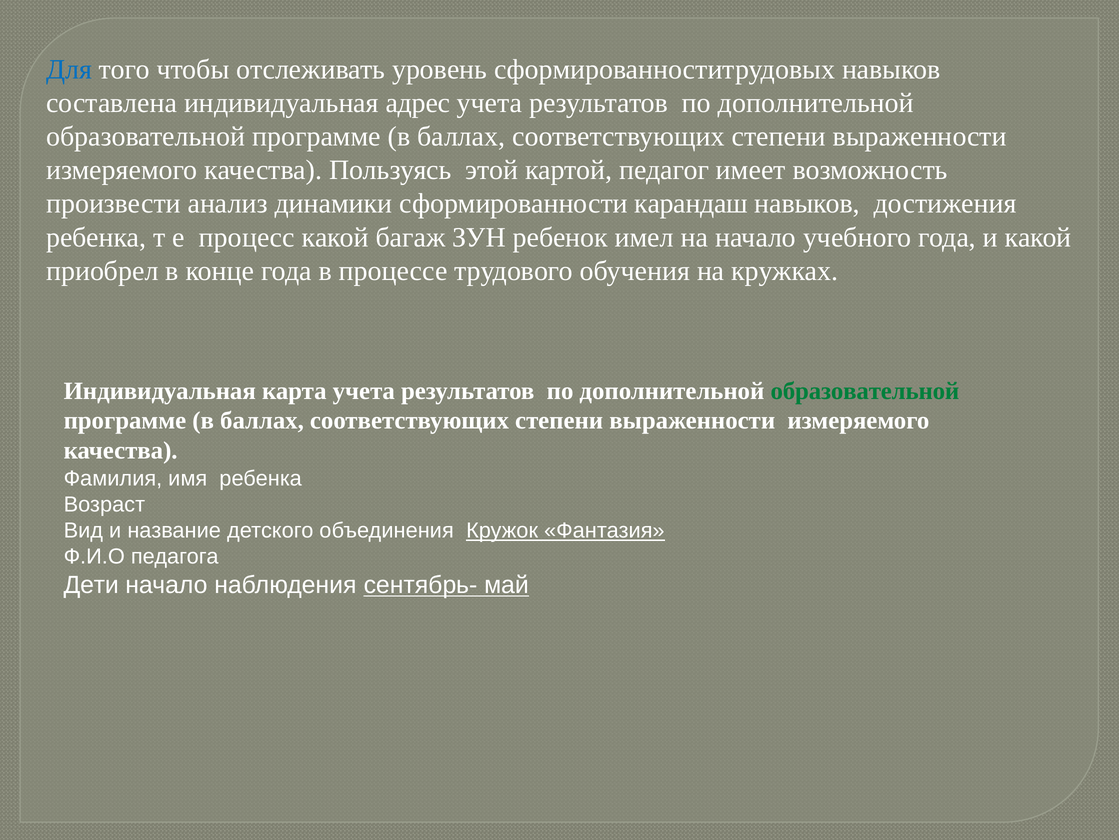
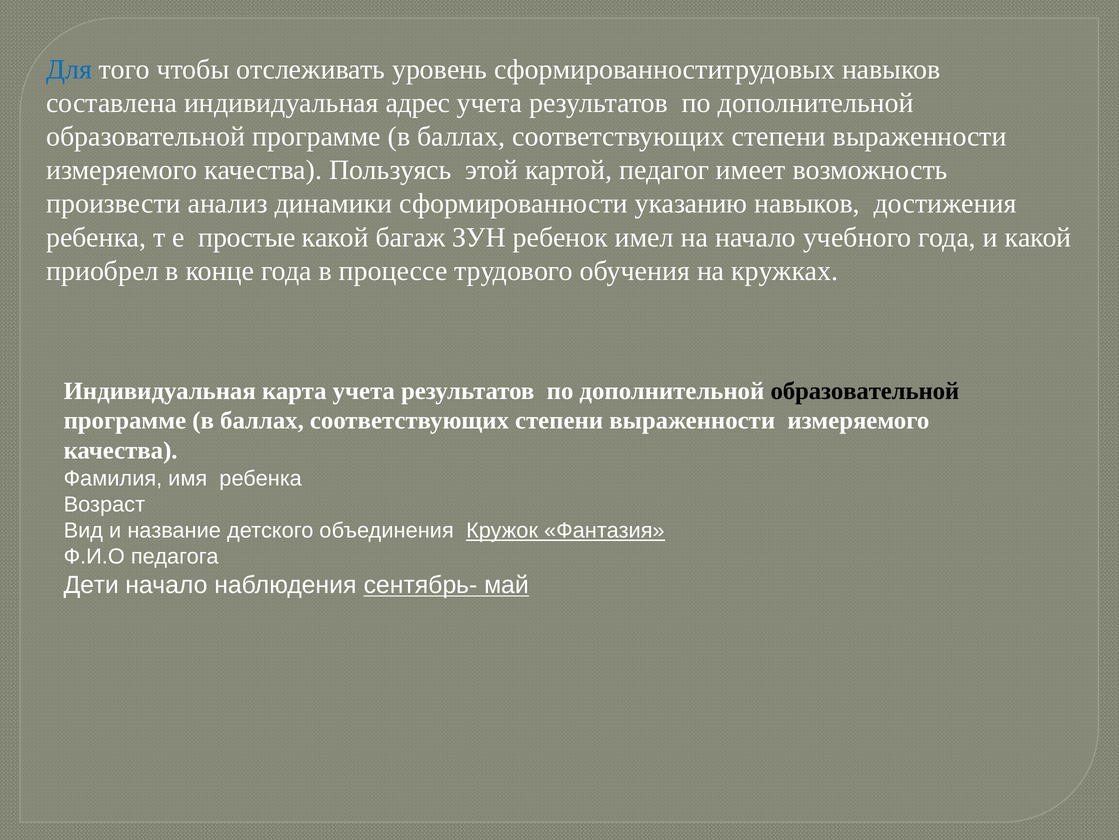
карандаш: карандаш -> указанию
процесс: процесс -> простые
образовательной at (865, 390) colour: green -> black
